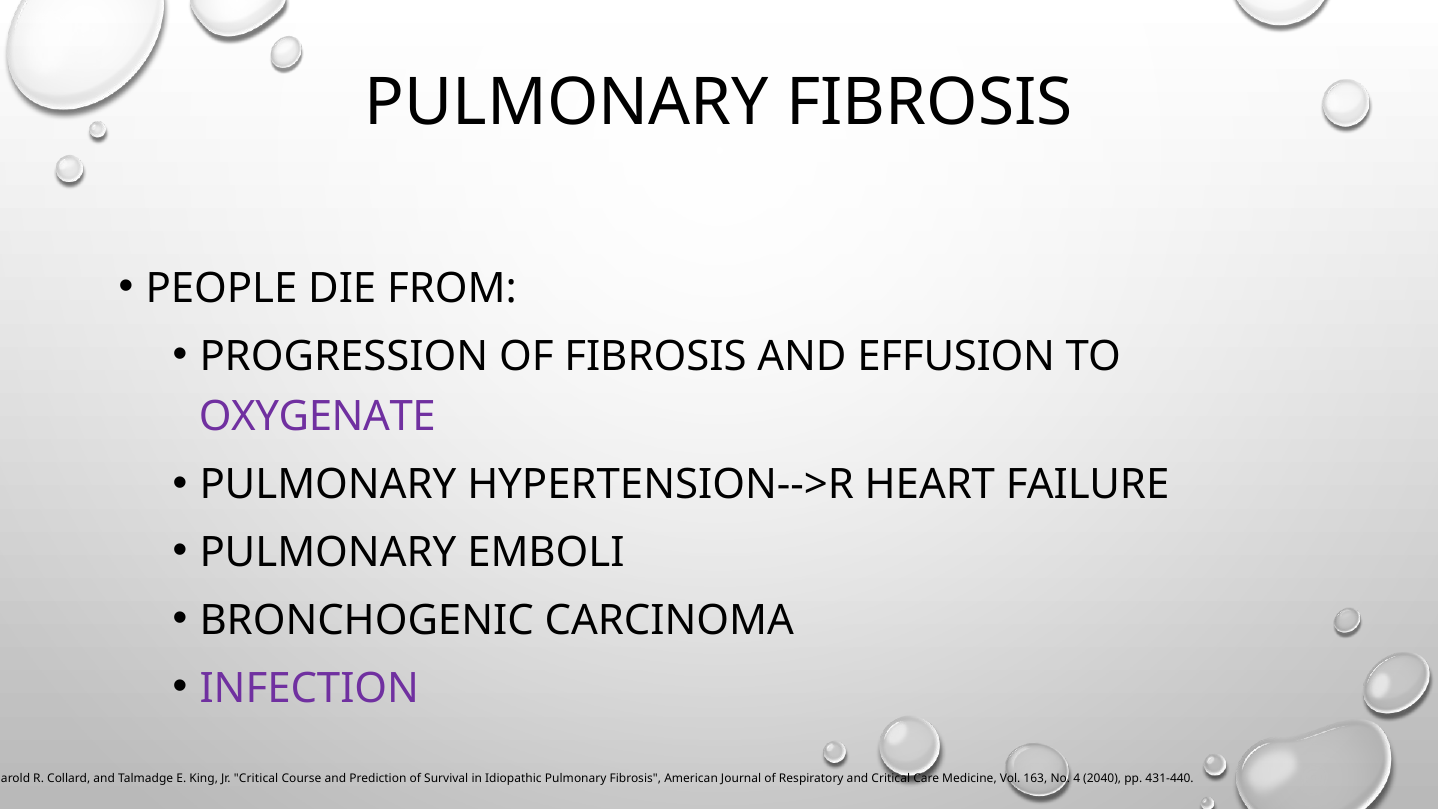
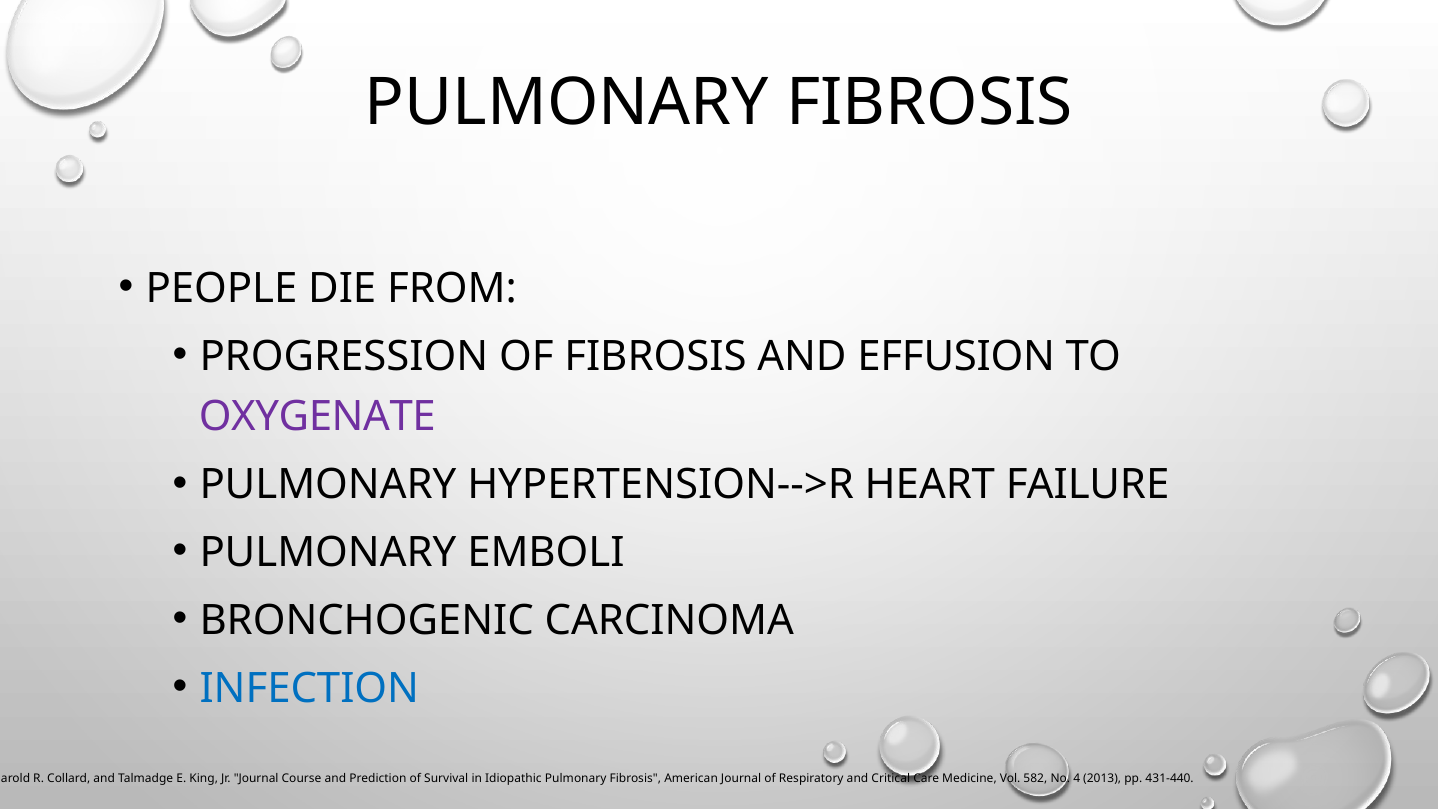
INFECTION colour: purple -> blue
Jr Critical: Critical -> Journal
163: 163 -> 582
2040: 2040 -> 2013
